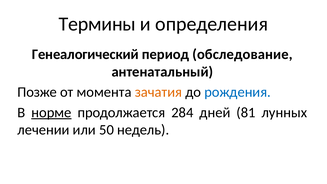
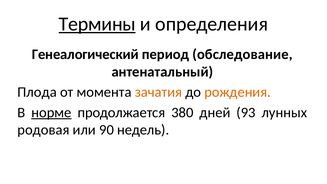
Термины underline: none -> present
Позже: Позже -> Плода
рождения colour: blue -> orange
284: 284 -> 380
81: 81 -> 93
лечении: лечении -> родовая
50: 50 -> 90
